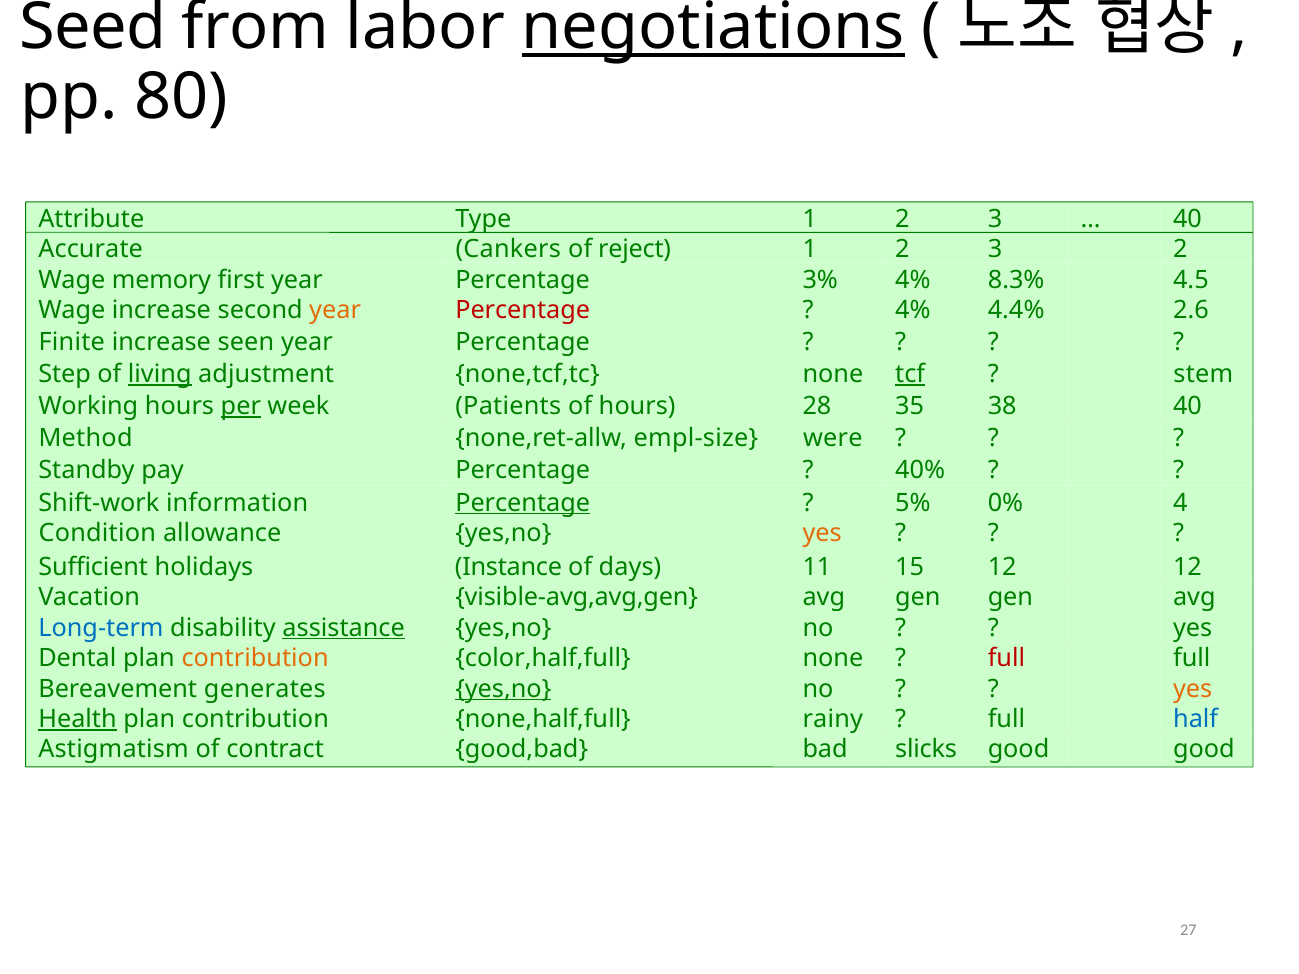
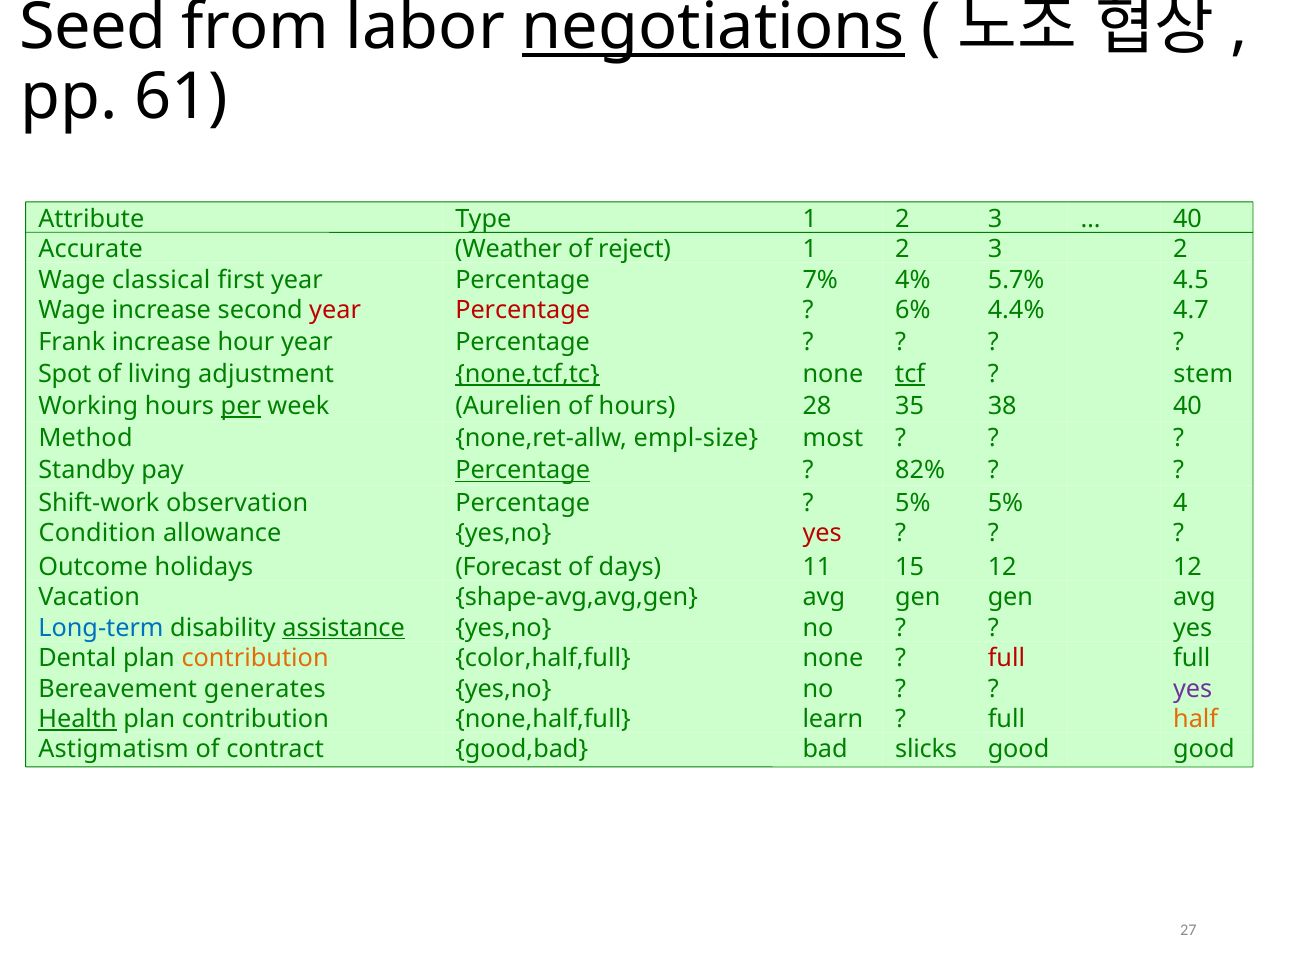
80: 80 -> 61
Cankers: Cankers -> Weather
memory: memory -> classical
3%: 3% -> 7%
8.3%: 8.3% -> 5.7%
year at (335, 310) colour: orange -> red
4% at (913, 310): 4% -> 6%
2.6: 2.6 -> 4.7
Finite: Finite -> Frank
seen: seen -> hour
Step: Step -> Spot
living underline: present -> none
none,tcf,tc underline: none -> present
Patients: Patients -> Aurelien
were: were -> most
Percentage at (523, 471) underline: none -> present
40%: 40% -> 82%
information: information -> observation
Percentage at (523, 503) underline: present -> none
0% at (1005, 503): 0% -> 5%
yes at (822, 533) colour: orange -> red
Sufficient: Sufficient -> Outcome
Instance: Instance -> Forecast
visible-avg,avg,gen: visible-avg,avg,gen -> shape-avg,avg,gen
yes,no at (503, 689) underline: present -> none
yes at (1193, 689) colour: orange -> purple
rainy: rainy -> learn
half colour: blue -> orange
